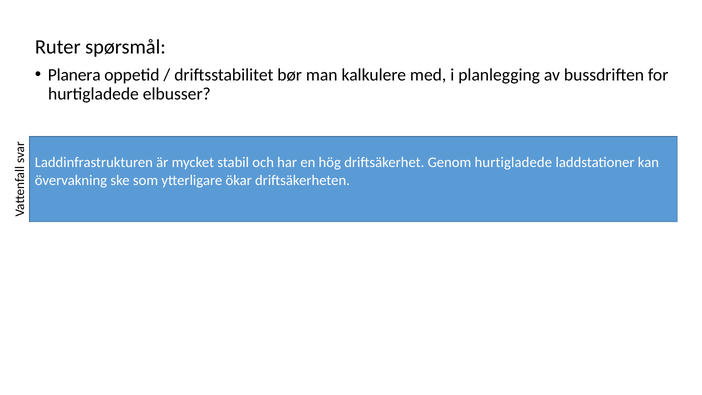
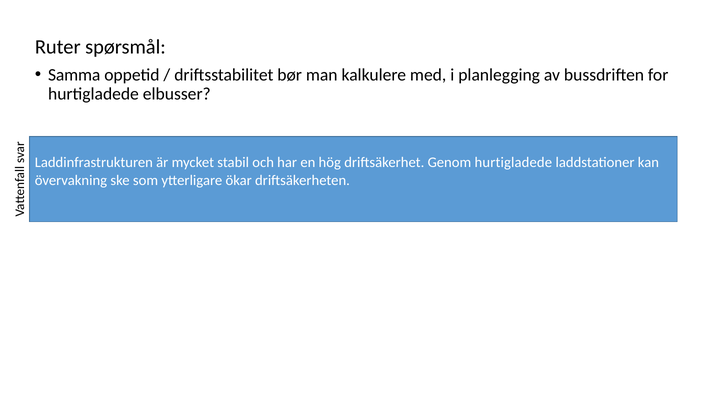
Planera: Planera -> Samma
